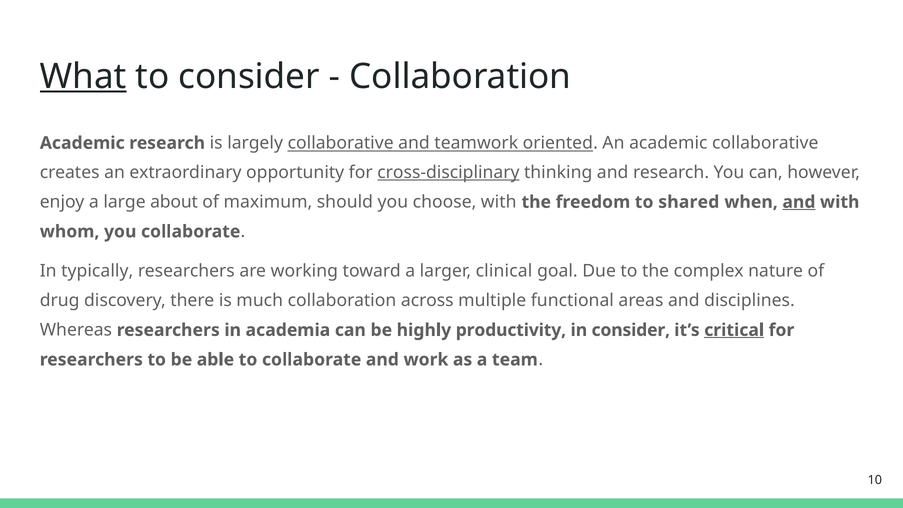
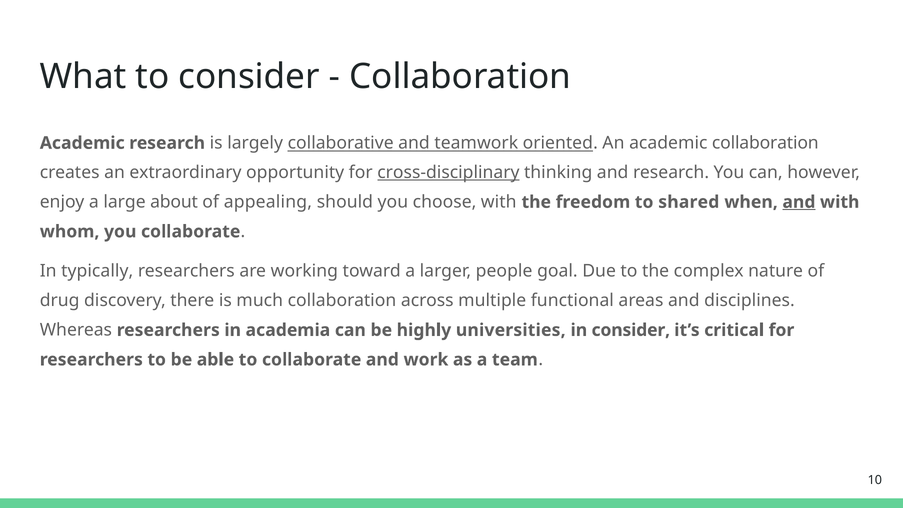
What underline: present -> none
academic collaborative: collaborative -> collaboration
maximum: maximum -> appealing
clinical: clinical -> people
productivity: productivity -> universities
critical underline: present -> none
